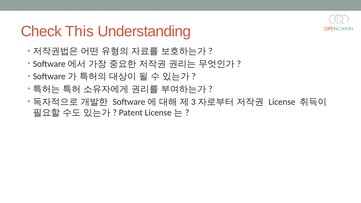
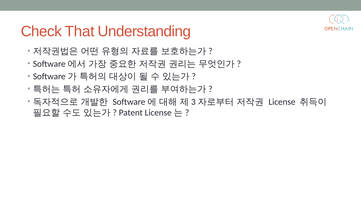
This: This -> That
